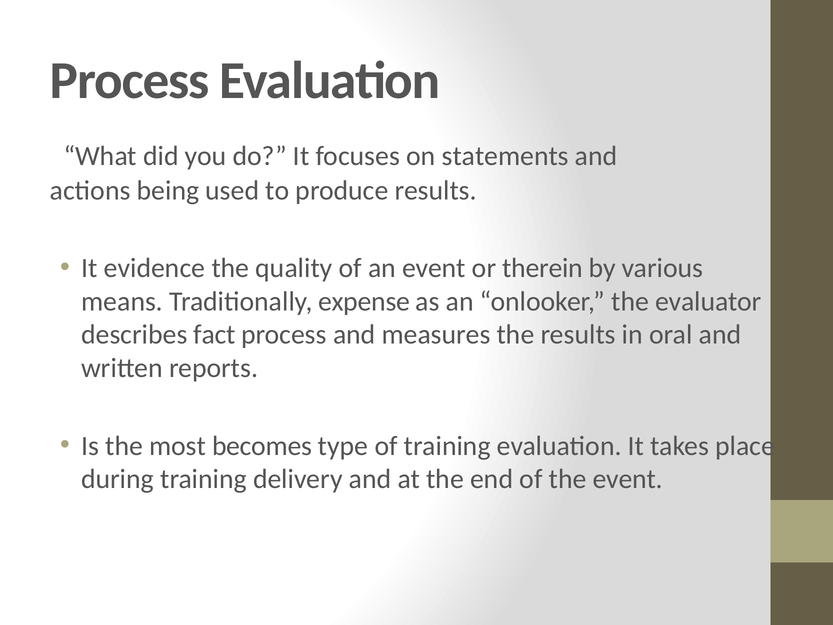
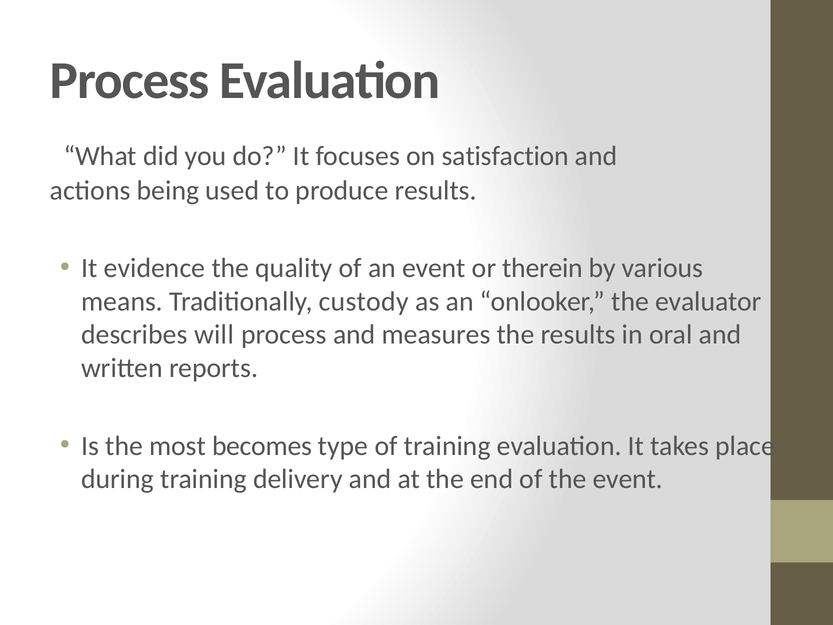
statements: statements -> satisfaction
expense: expense -> custody
fact: fact -> will
